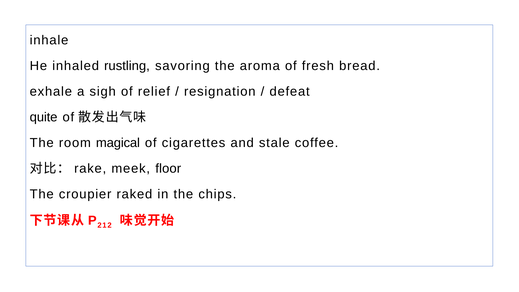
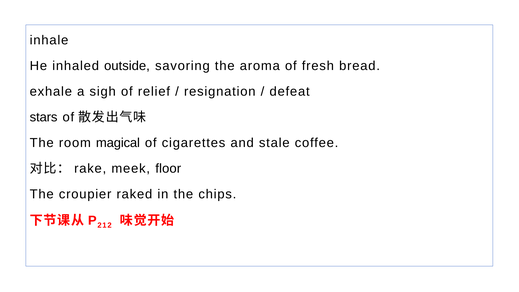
rustling: rustling -> outside
quite: quite -> stars
